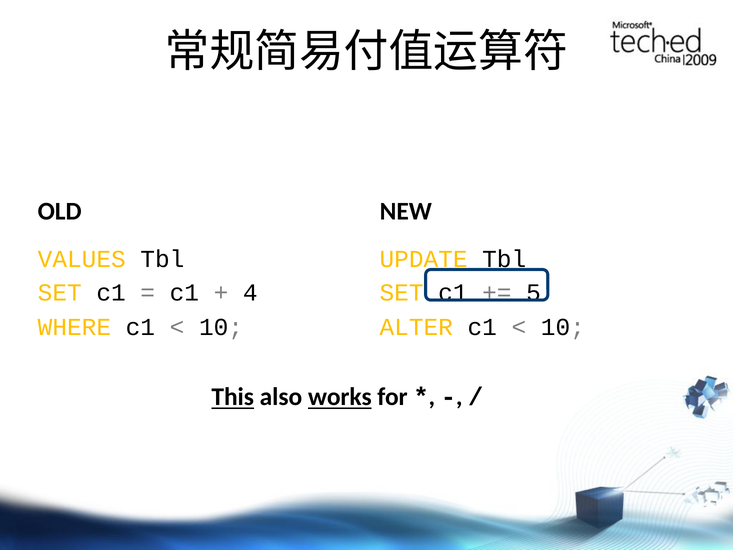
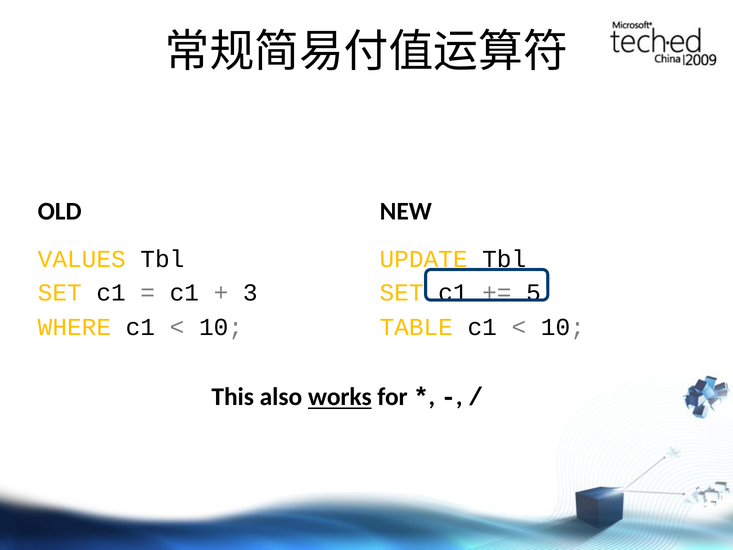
4: 4 -> 3
ALTER: ALTER -> TABLE
This underline: present -> none
